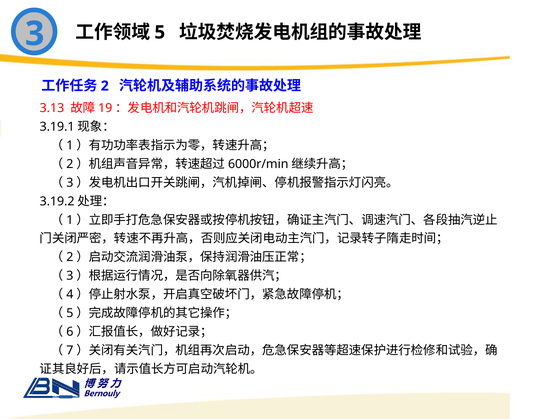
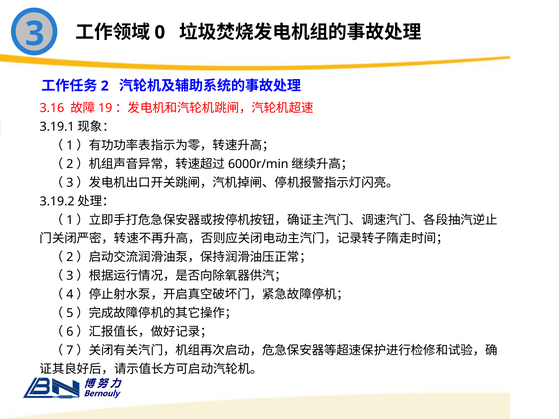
5: 5 -> 0
3.13: 3.13 -> 3.16
